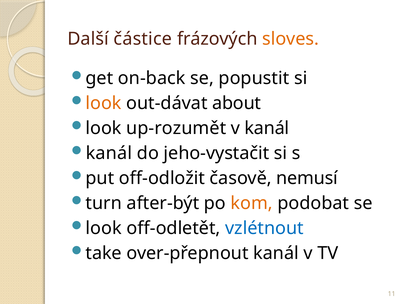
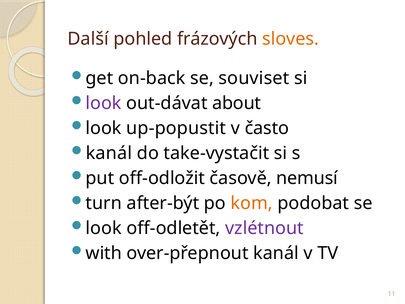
částice: částice -> pohled
popustit: popustit -> souviset
look at (104, 103) colour: orange -> purple
up-rozumět: up-rozumět -> up-popustit
v kanál: kanál -> často
jeho-vystačit: jeho-vystačit -> take-vystačit
vzlétnout colour: blue -> purple
take: take -> with
